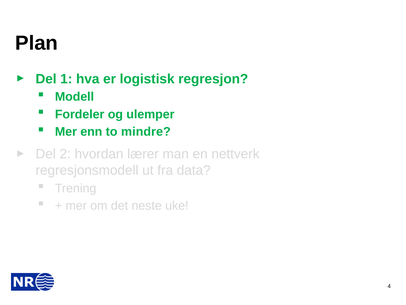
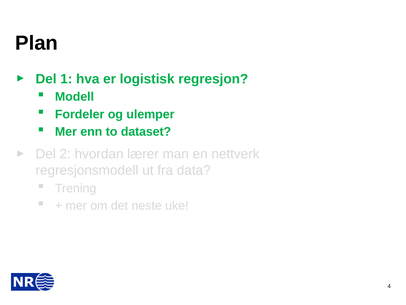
mindre: mindre -> dataset
